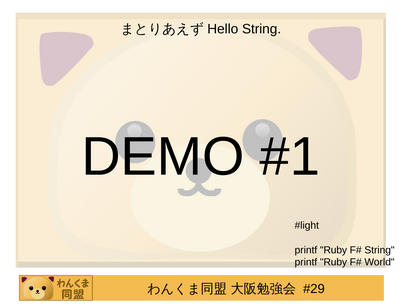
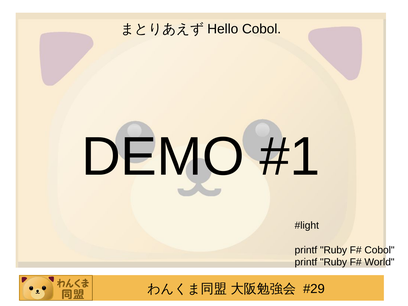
Hello String: String -> Cobol
String at (380, 250): String -> Cobol
